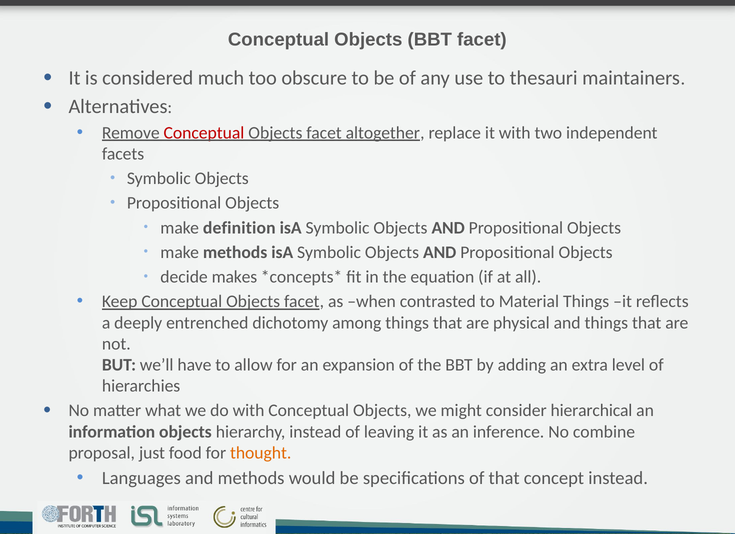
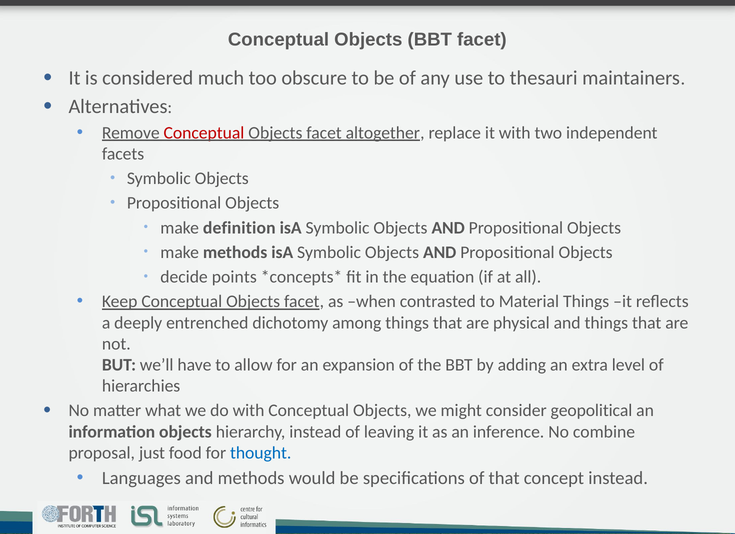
makes: makes -> points
hierarchical: hierarchical -> geopolitical
thought colour: orange -> blue
